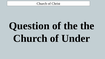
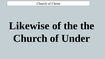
Question: Question -> Likewise
